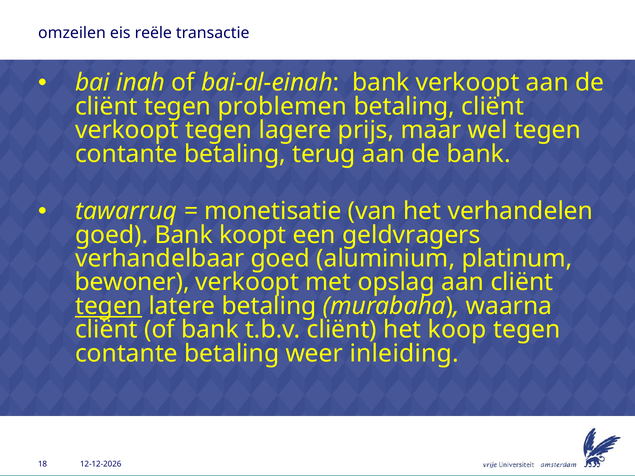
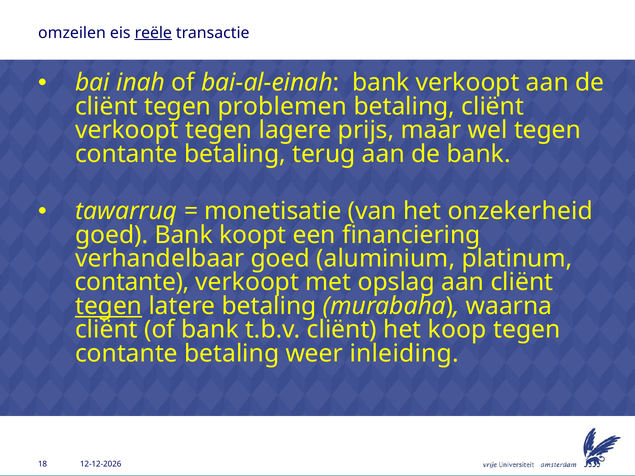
reële underline: none -> present
verhandelen: verhandelen -> onzekerheid
geldvragers: geldvragers -> financiering
bewoner at (132, 282): bewoner -> contante
